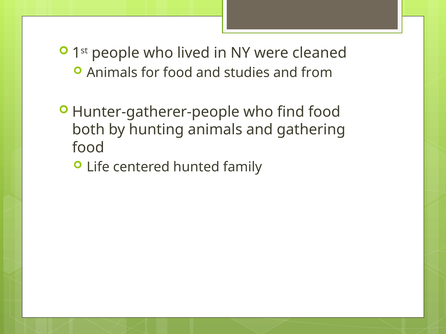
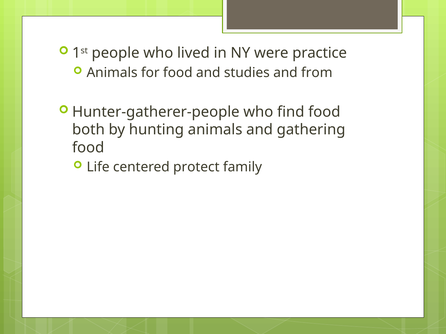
cleaned: cleaned -> practice
hunted: hunted -> protect
